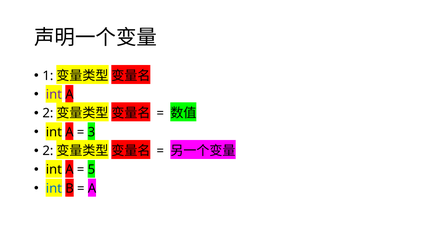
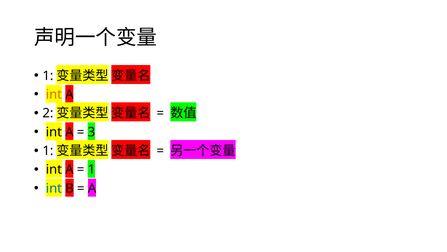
int at (54, 94) colour: purple -> orange
2 at (48, 151): 2 -> 1
5 at (91, 169): 5 -> 1
